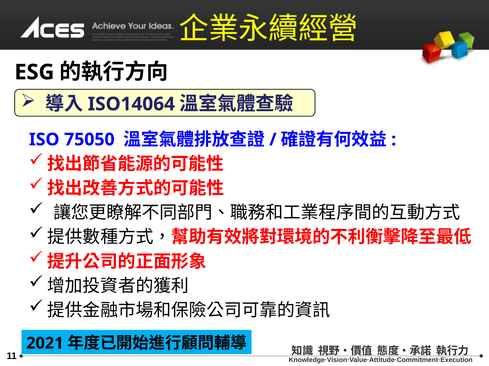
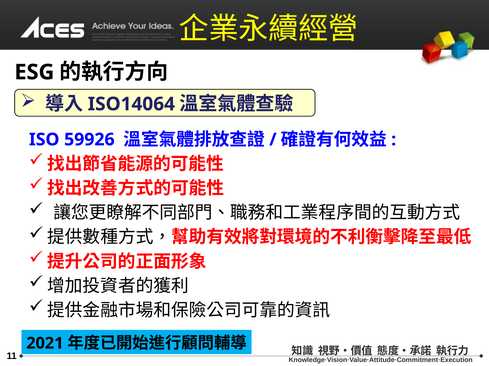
75050: 75050 -> 59926
